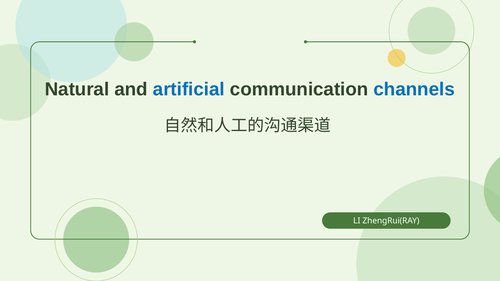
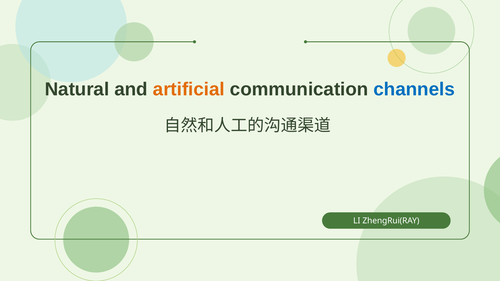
artificial colour: blue -> orange
